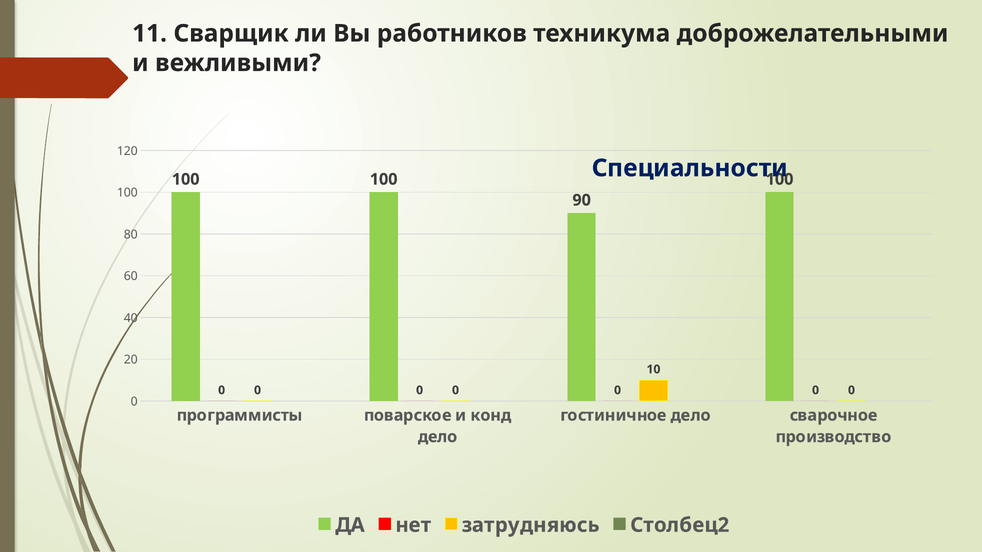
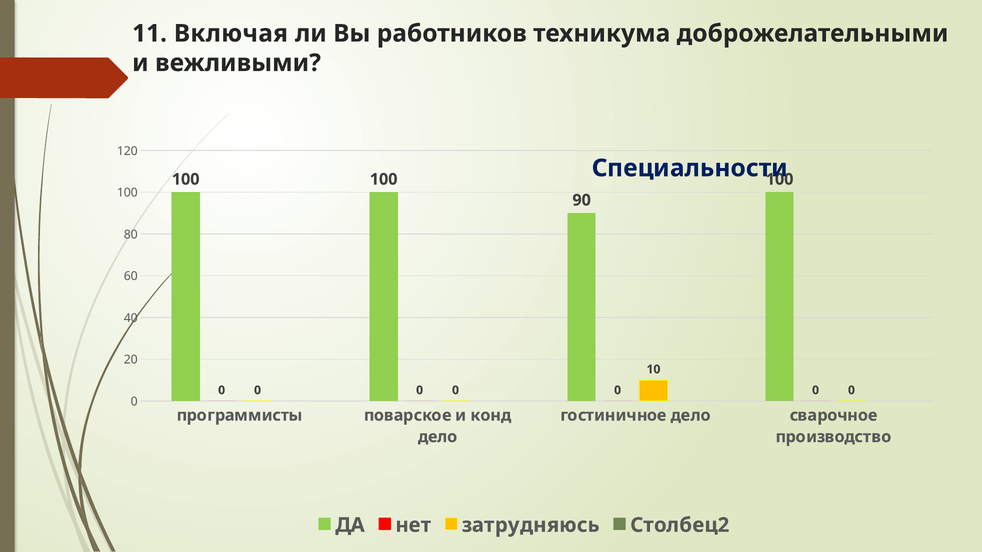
Сварщик: Сварщик -> Включая
